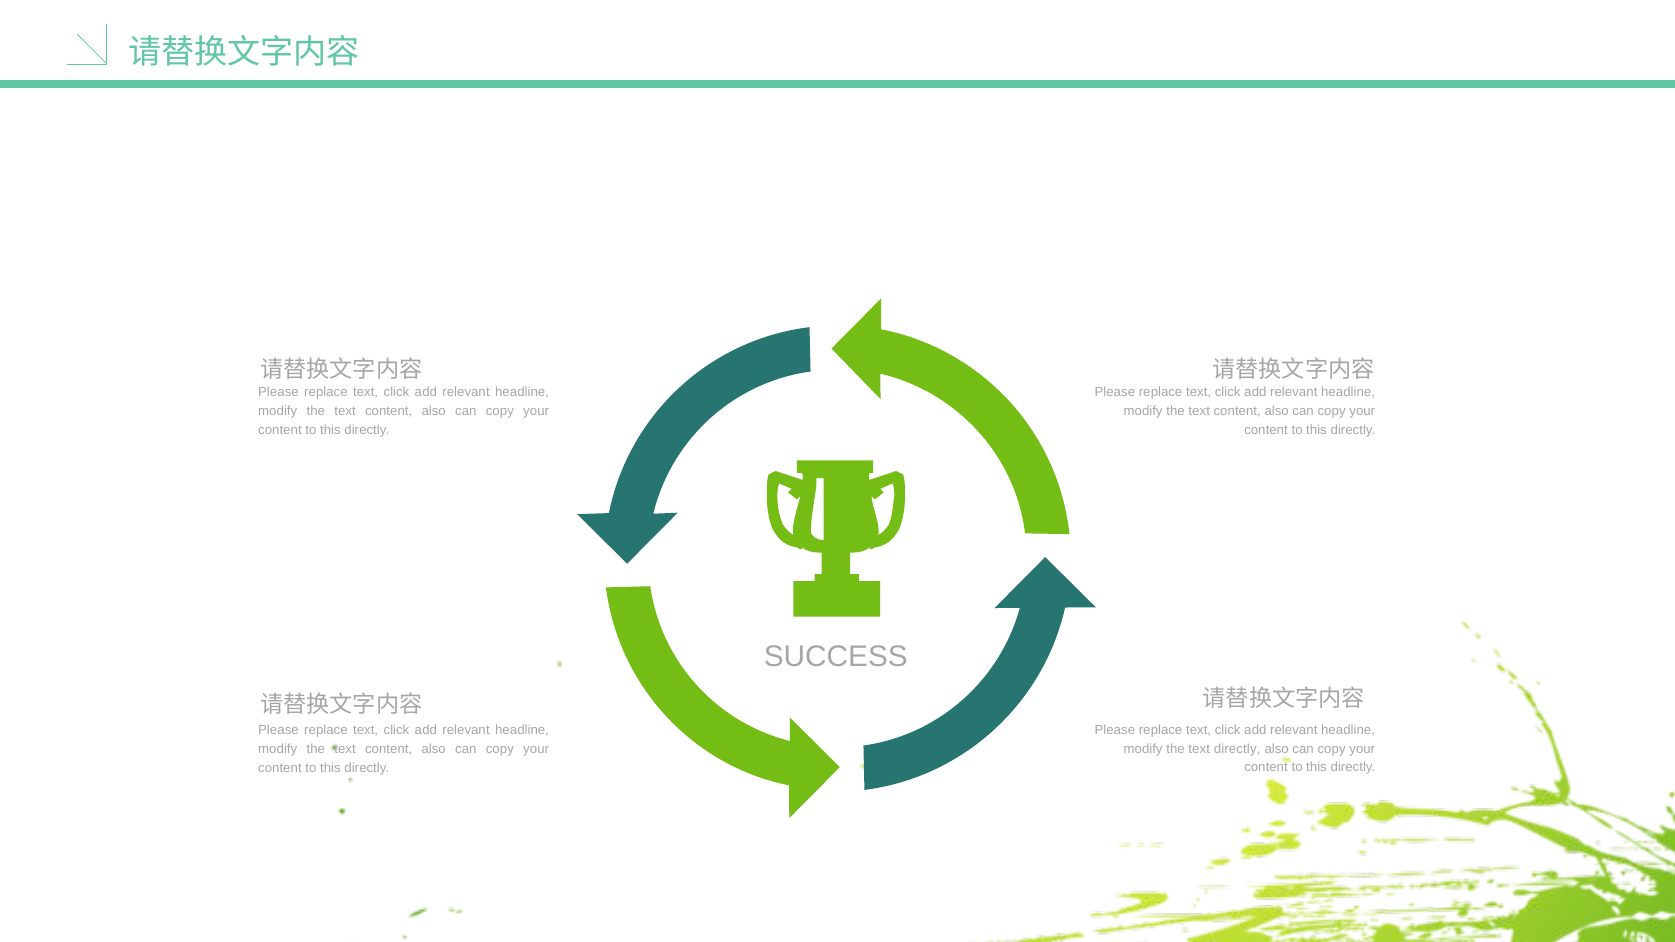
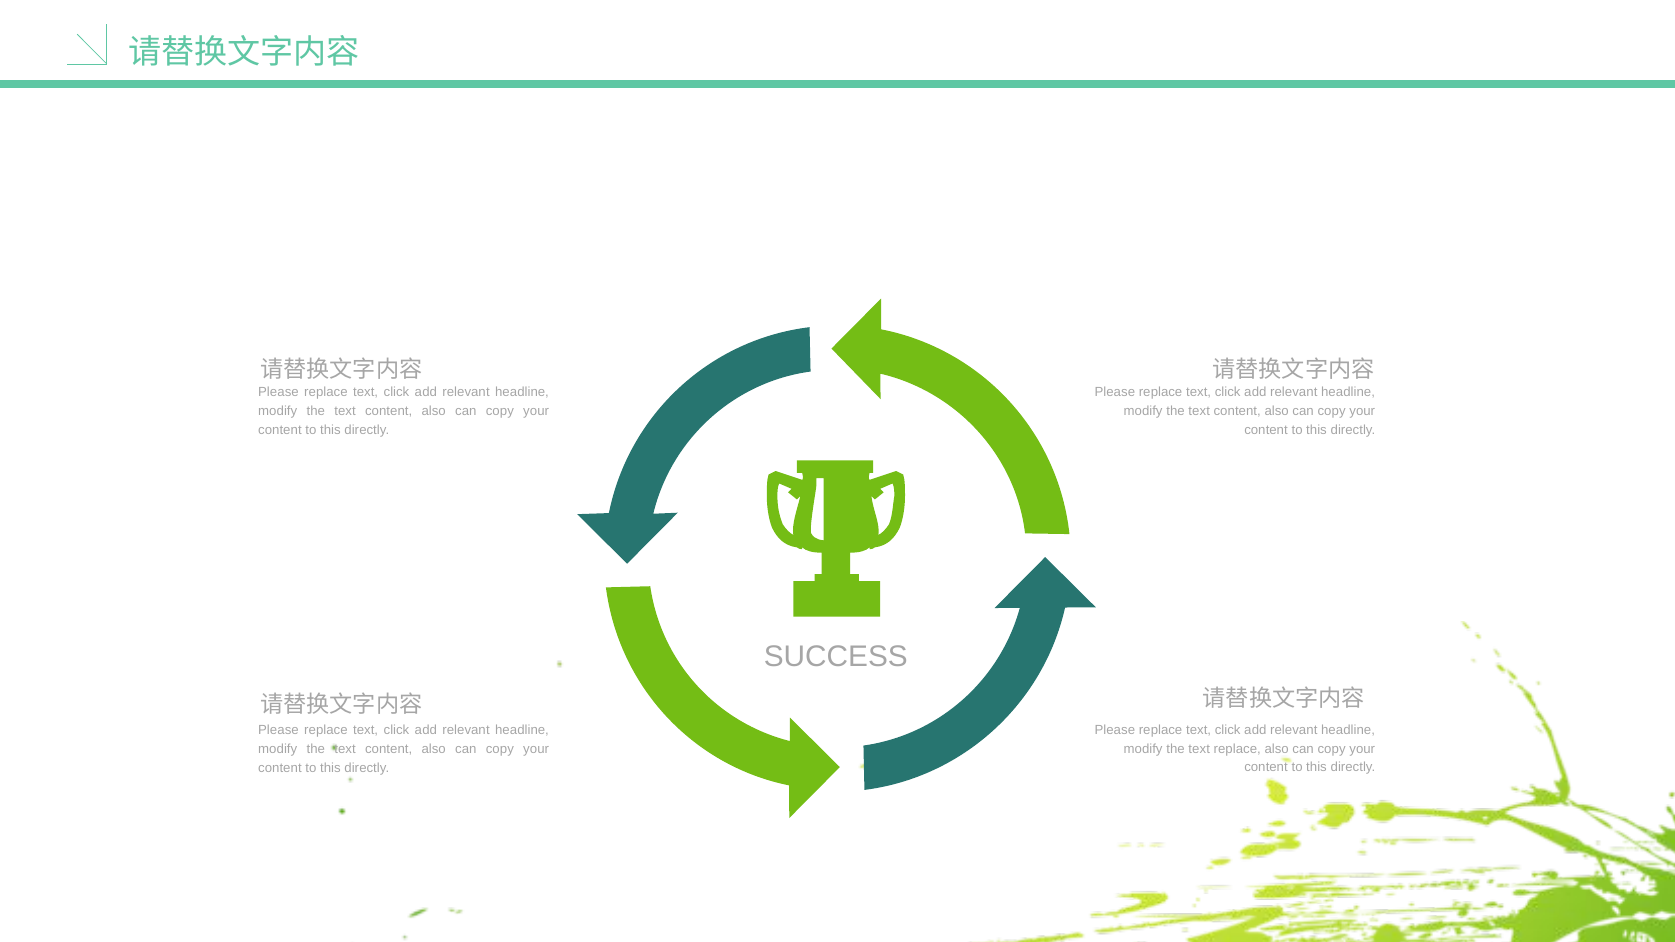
text directly: directly -> replace
